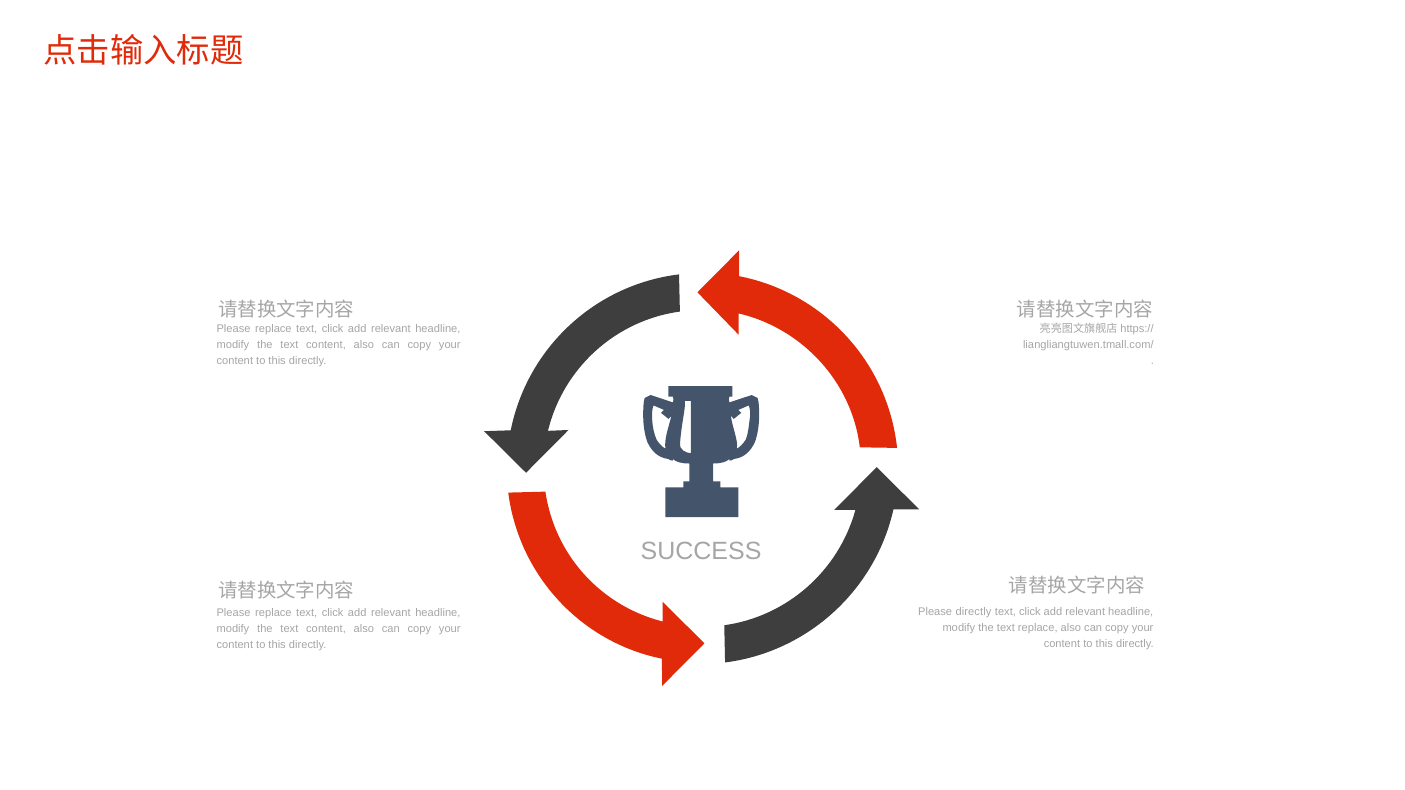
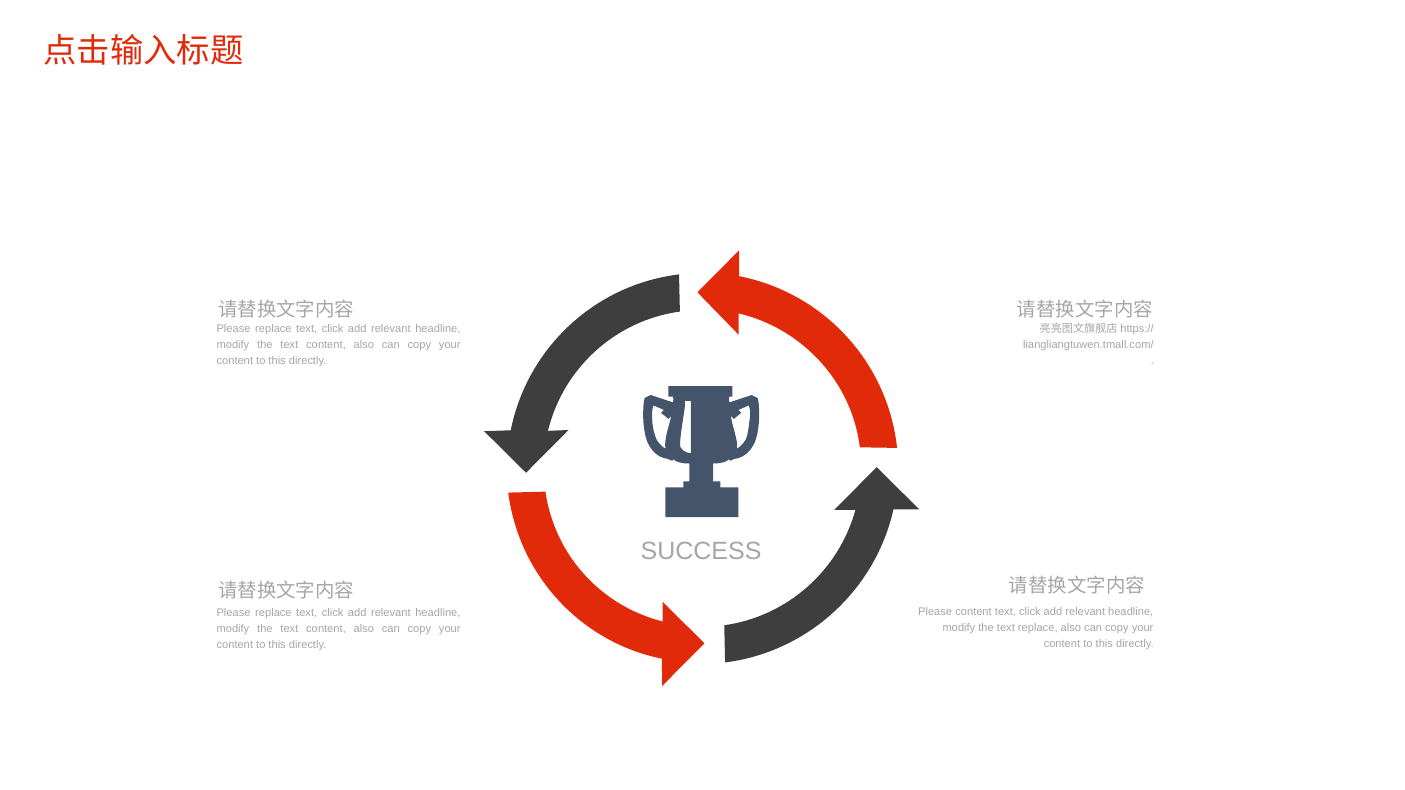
Please directly: directly -> content
